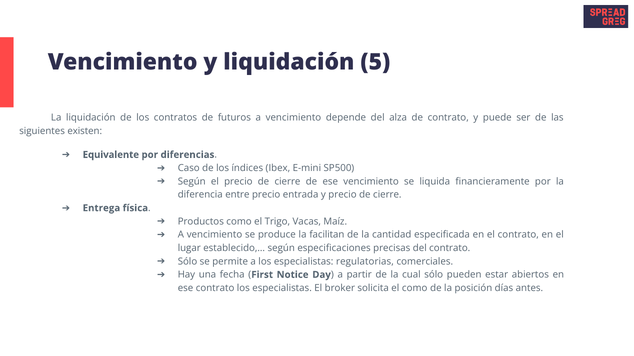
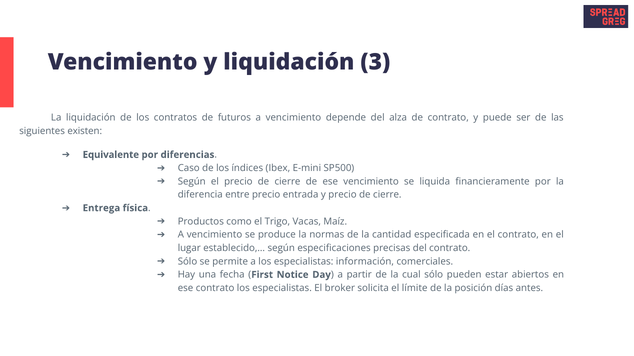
5: 5 -> 3
facilitan: facilitan -> normas
regulatorias: regulatorias -> información
el como: como -> límite
